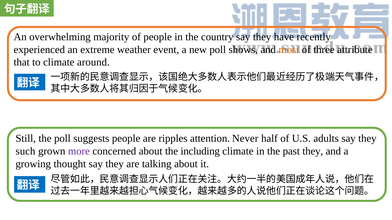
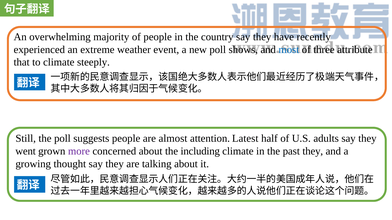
most colour: orange -> blue
around: around -> steeply
ripples: ripples -> almost
Never: Never -> Latest
such: such -> went
